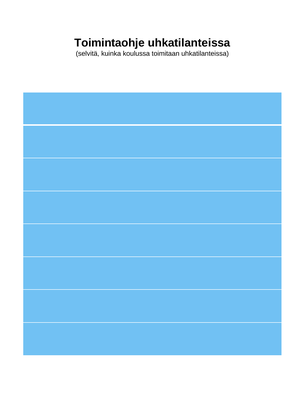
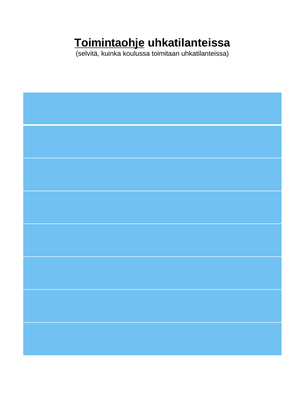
Toimintaohje underline: none -> present
